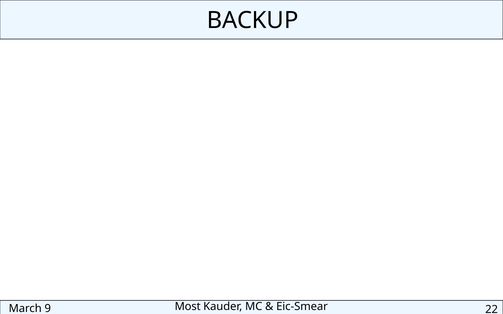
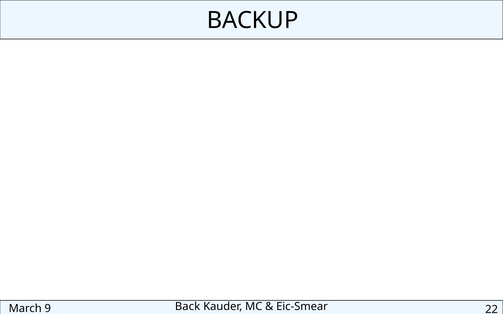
Most: Most -> Back
